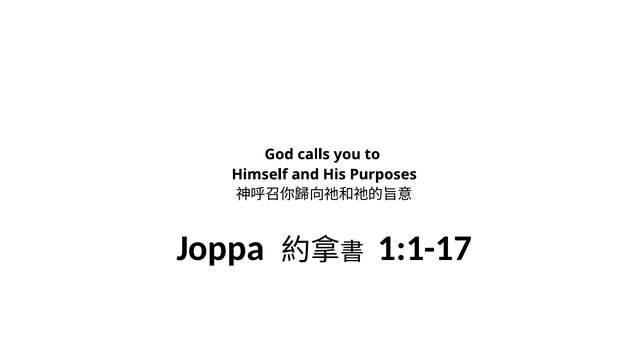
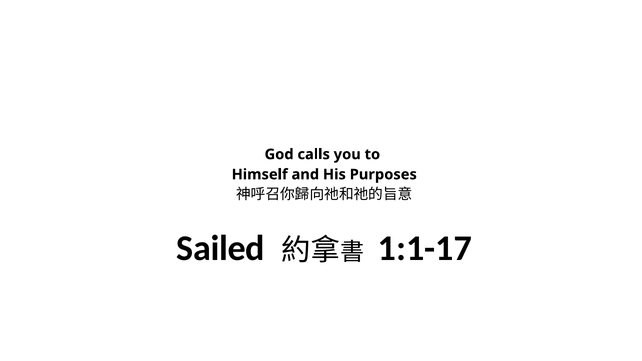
Joppa: Joppa -> Sailed
